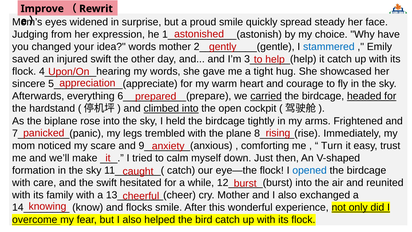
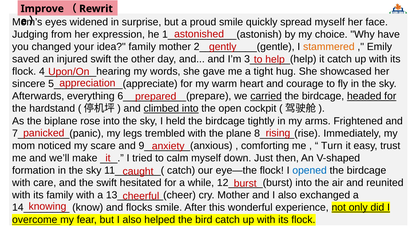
spread steady: steady -> myself
idea words: words -> family
stammered colour: blue -> orange
